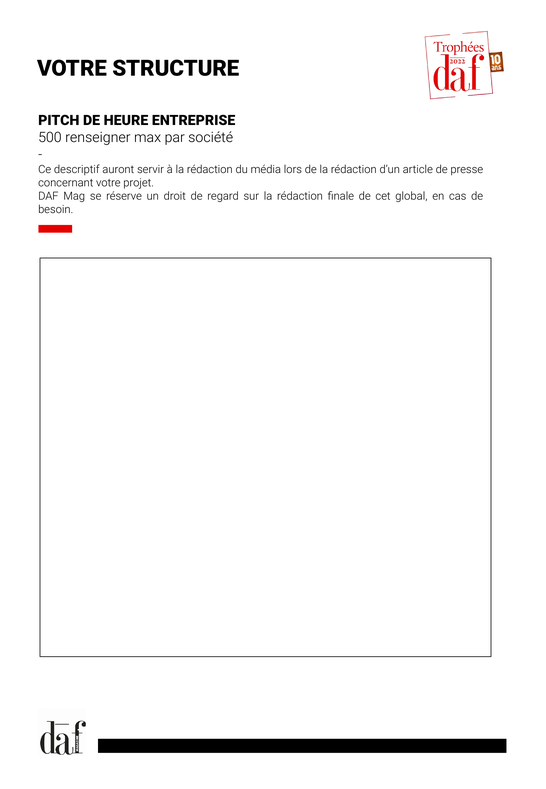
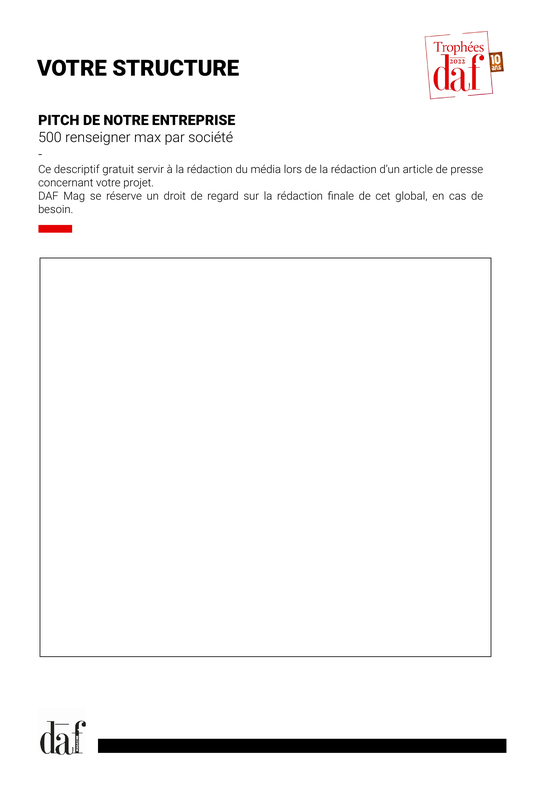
HEURE: HEURE -> NOTRE
auront: auront -> gratuit
